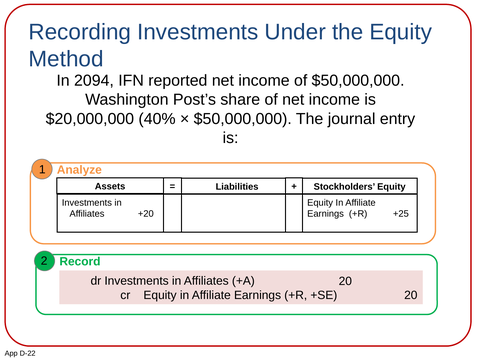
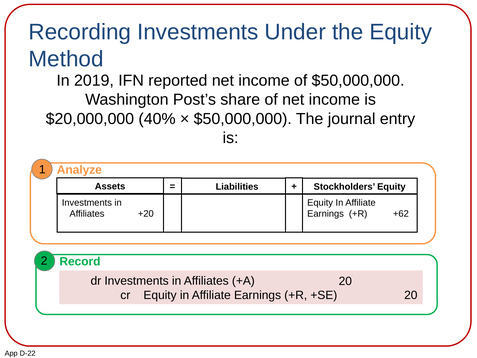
2094: 2094 -> 2019
+25: +25 -> +62
